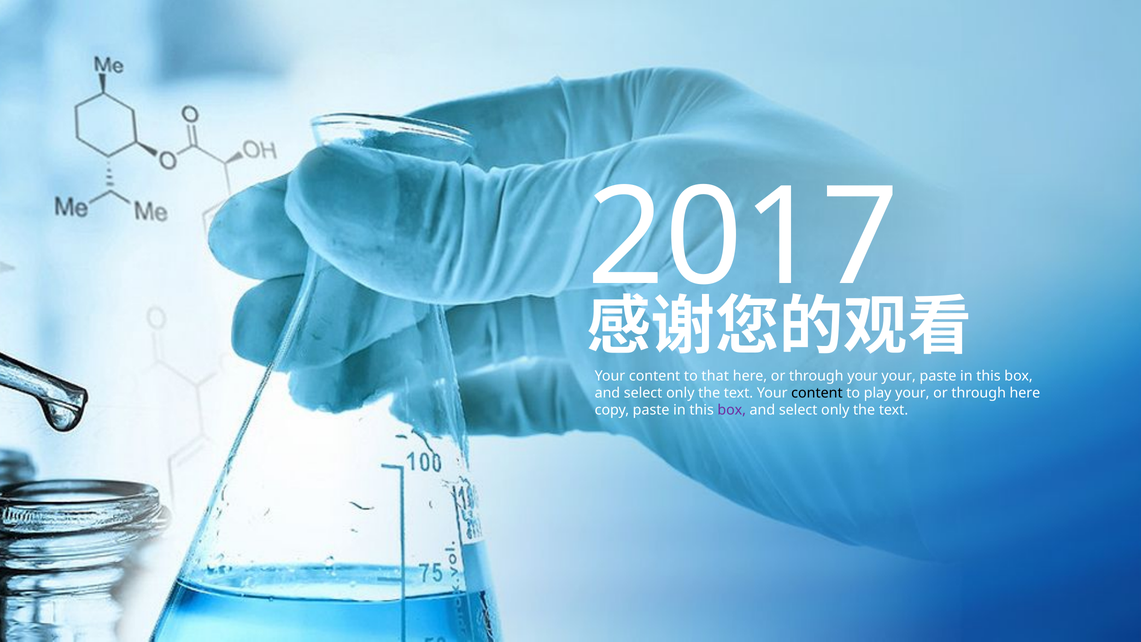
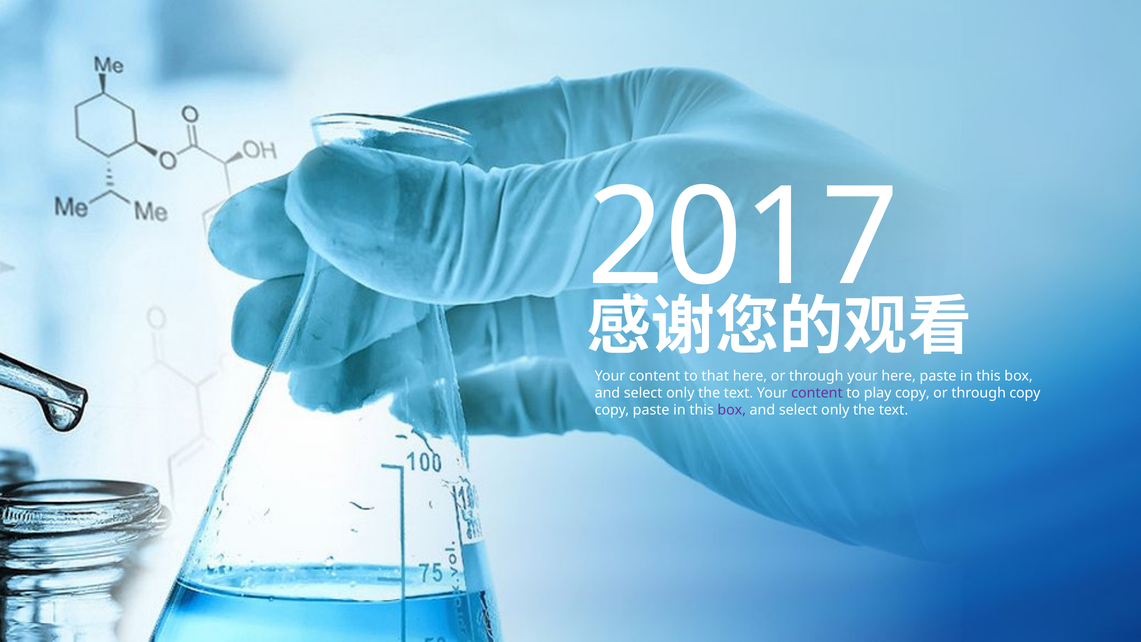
your your: your -> here
content at (817, 393) colour: black -> purple
play your: your -> copy
through here: here -> copy
